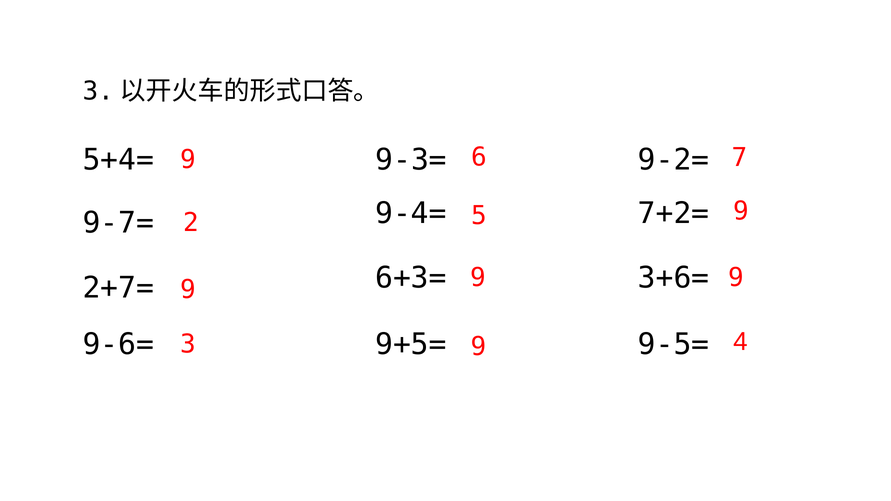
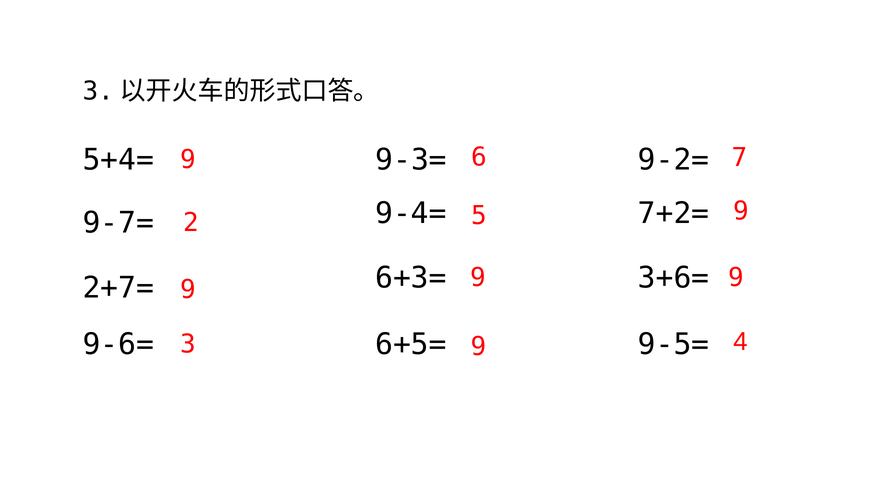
9+5=: 9+5= -> 6+5=
